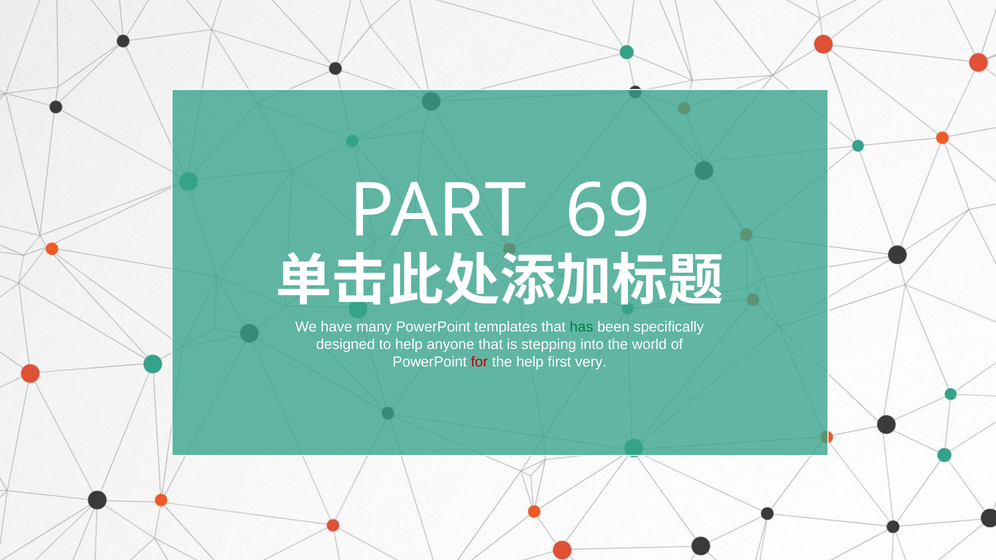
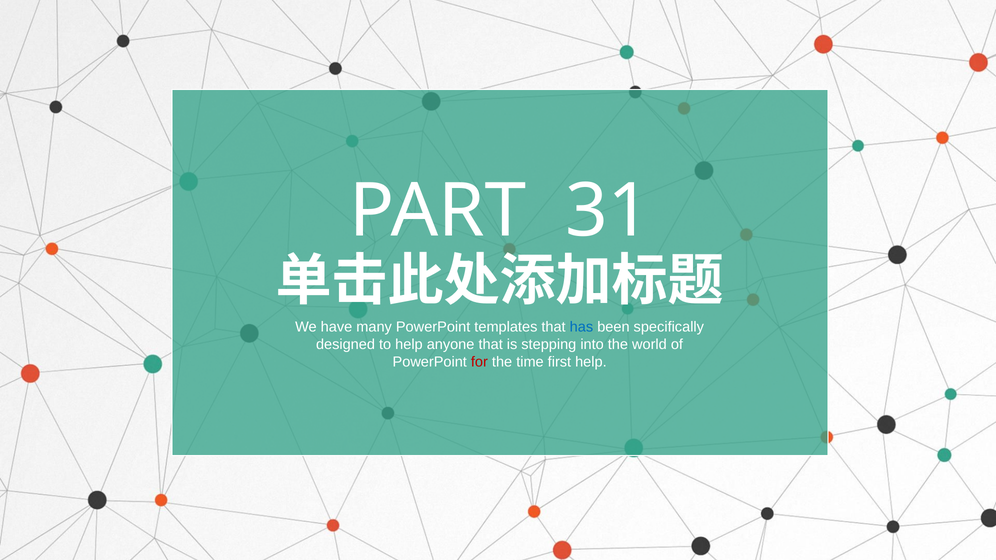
69: 69 -> 31
has colour: green -> blue
the help: help -> time
first very: very -> help
